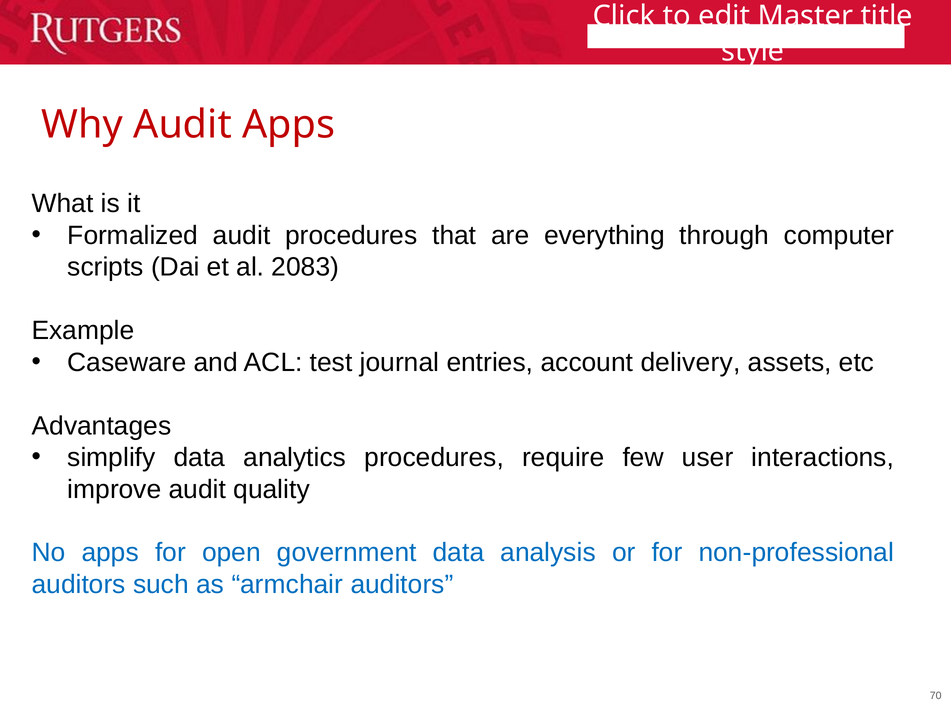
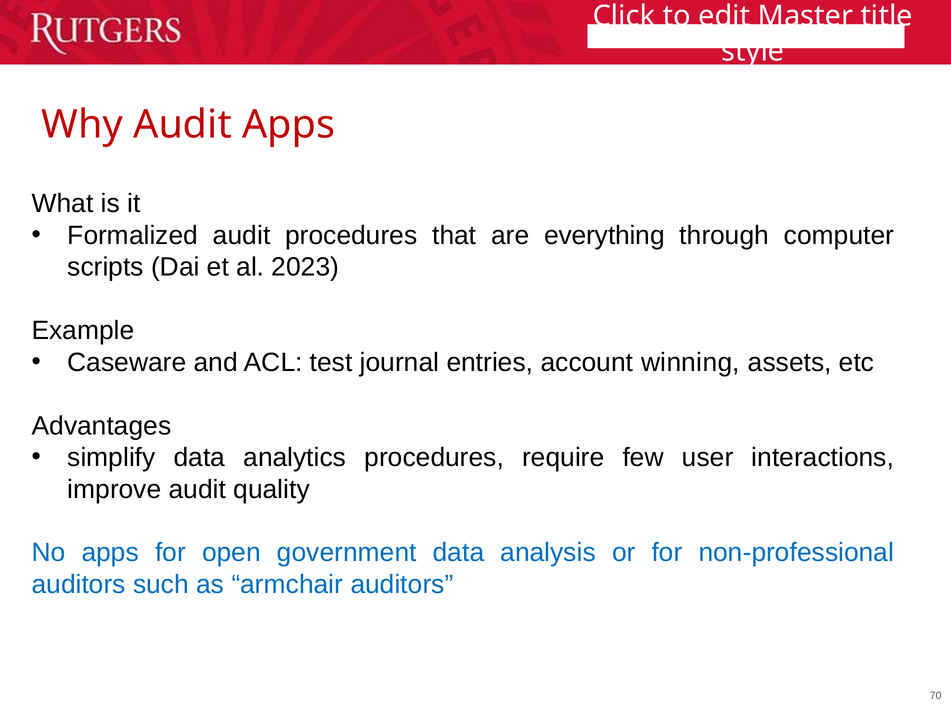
2083: 2083 -> 2023
delivery: delivery -> winning
